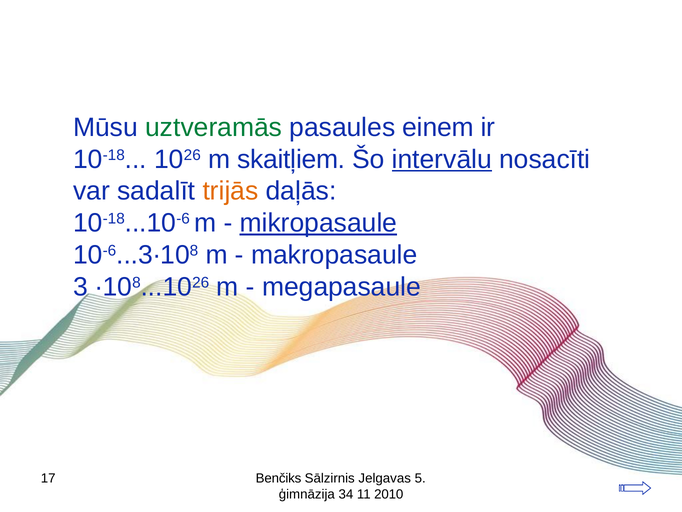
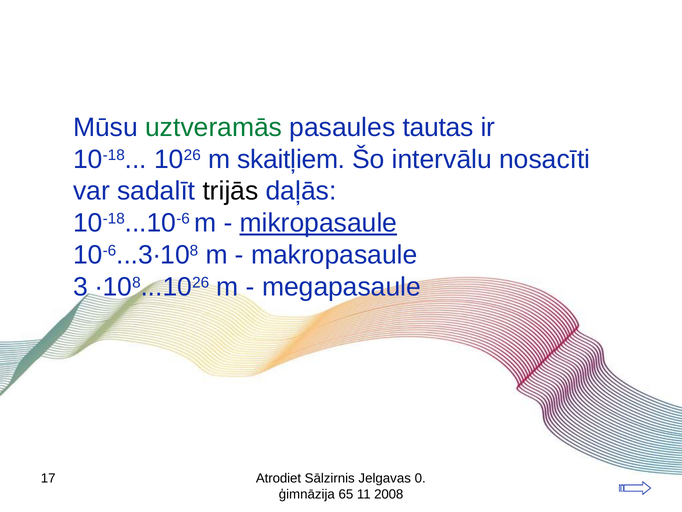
einem: einem -> tautas
intervālu underline: present -> none
trijās colour: orange -> black
Benčiks: Benčiks -> Atrodiet
5: 5 -> 0
34: 34 -> 65
2010: 2010 -> 2008
